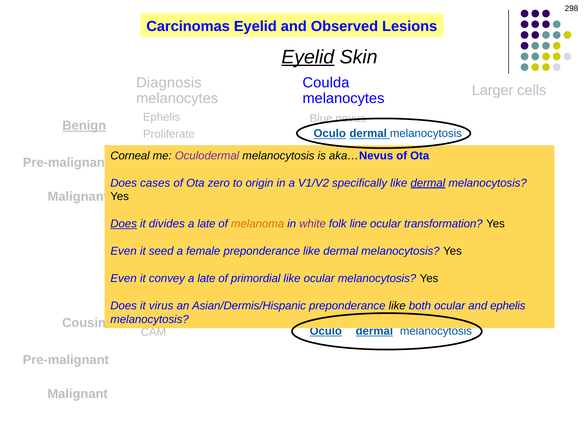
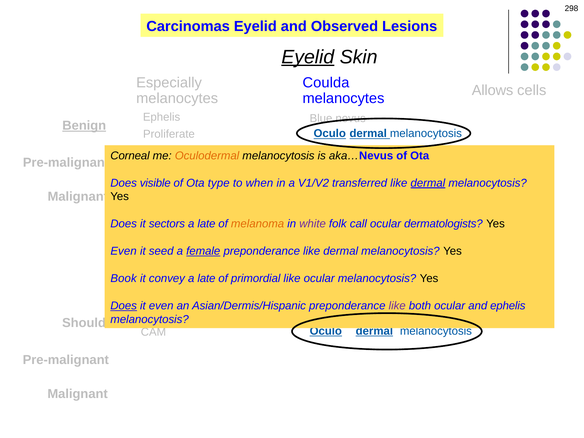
Diagnosis: Diagnosis -> Especially
Larger: Larger -> Allows
Oculodermal colour: purple -> orange
cases: cases -> visible
zero: zero -> type
origin: origin -> when
specifically: specifically -> transferred
Does at (124, 224) underline: present -> none
divides: divides -> sectors
line: line -> call
transformation: transformation -> dermatologists
female underline: none -> present
Even at (124, 278): Even -> Book
Does at (124, 306) underline: none -> present
it virus: virus -> even
like at (397, 306) colour: black -> purple
Cousin: Cousin -> Should
